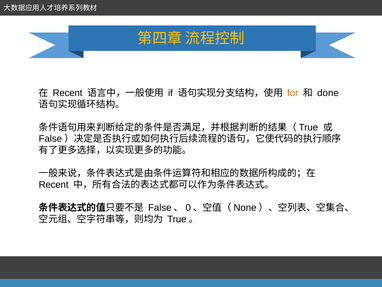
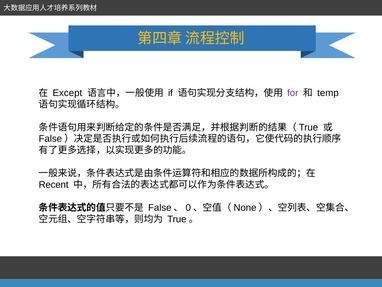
Recent at (68, 93): Recent -> Except
for colour: orange -> purple
done: done -> temp
